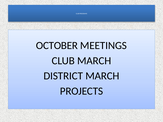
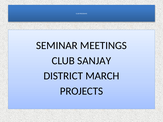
OCTOBER: OCTOBER -> SEMINAR
CLUB MARCH: MARCH -> SANJAY
